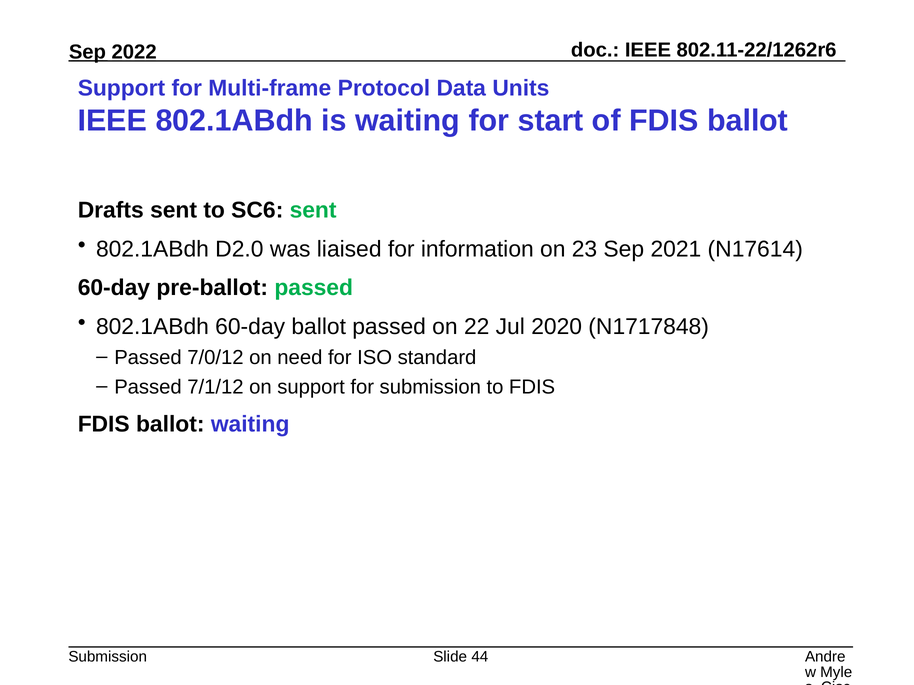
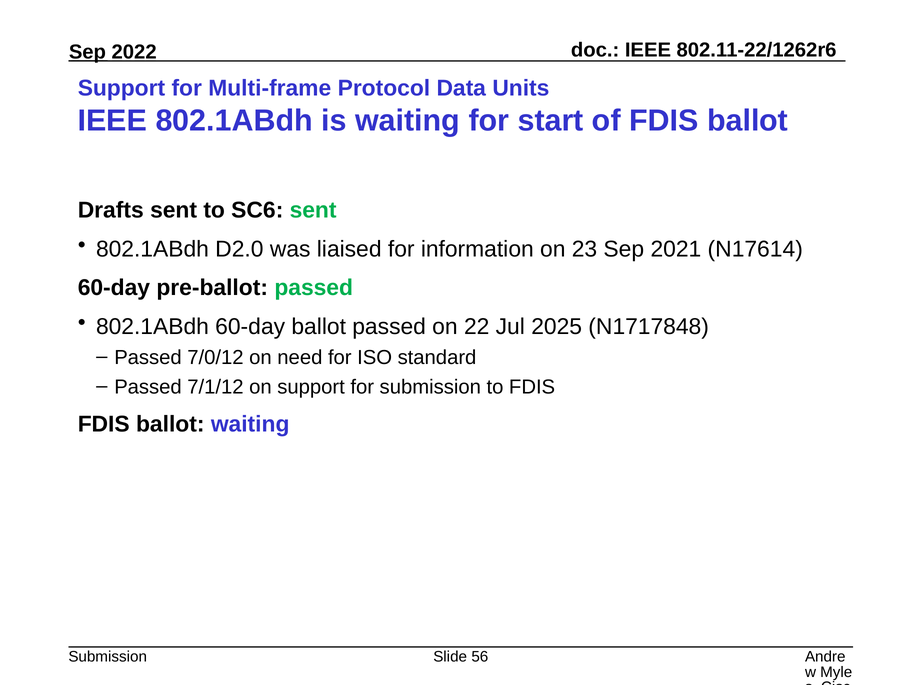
2020: 2020 -> 2025
44: 44 -> 56
